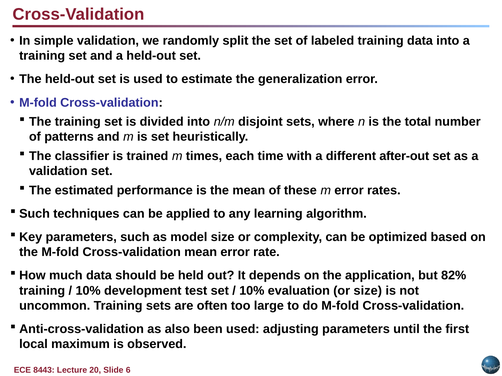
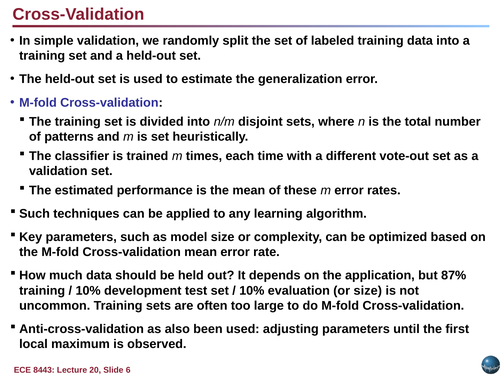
after-out: after-out -> vote-out
82%: 82% -> 87%
